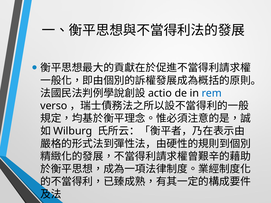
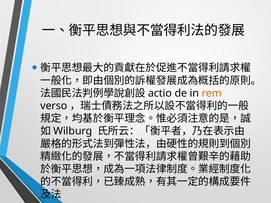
rem colour: blue -> orange
